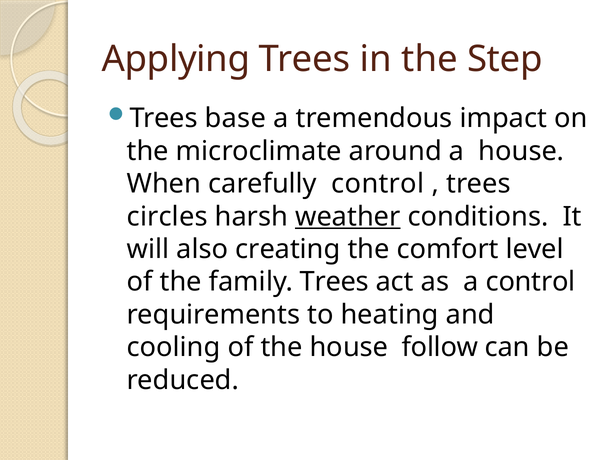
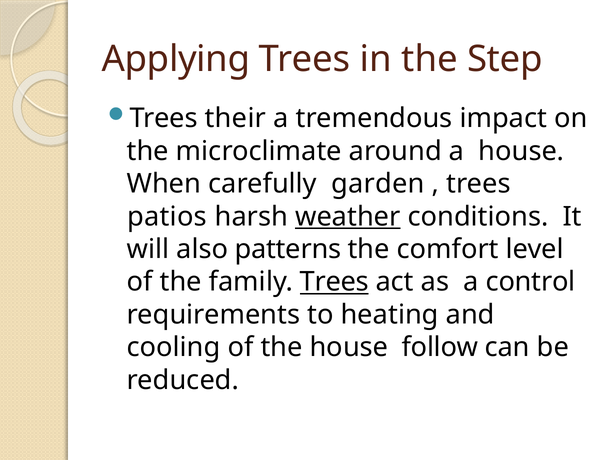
base: base -> their
carefully control: control -> garden
circles: circles -> patios
creating: creating -> patterns
Trees at (334, 282) underline: none -> present
